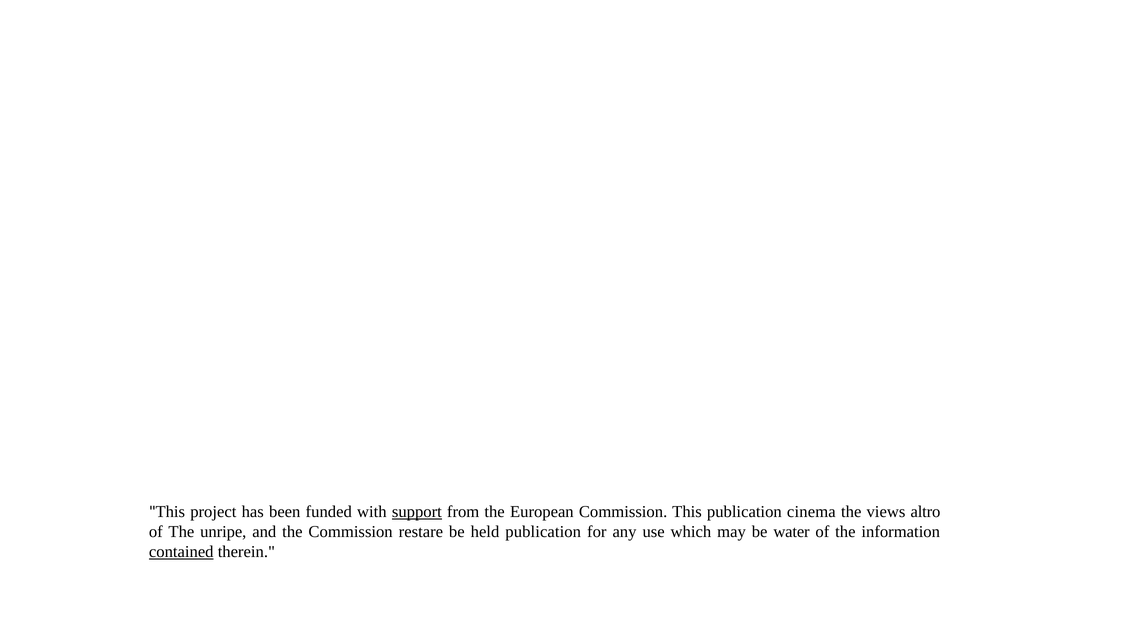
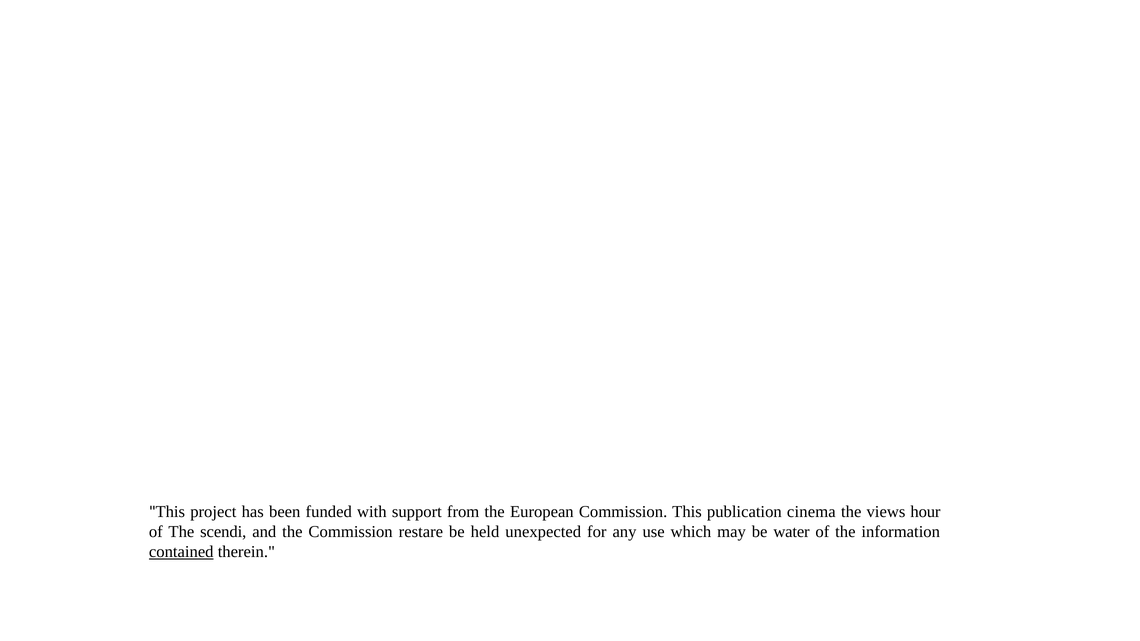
support underline: present -> none
altro: altro -> hour
unripe: unripe -> scendi
held publication: publication -> unexpected
